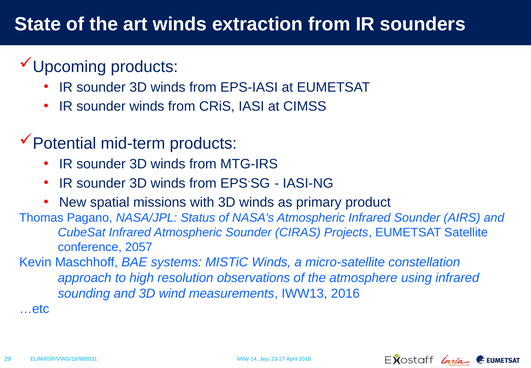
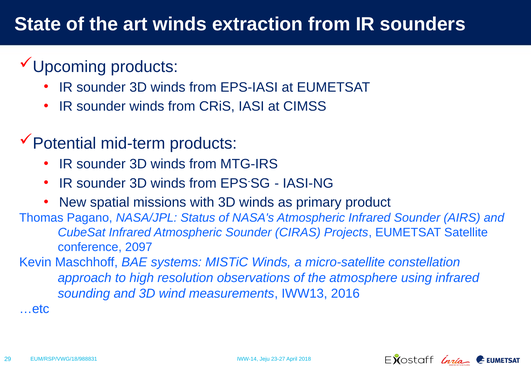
2057: 2057 -> 2097
